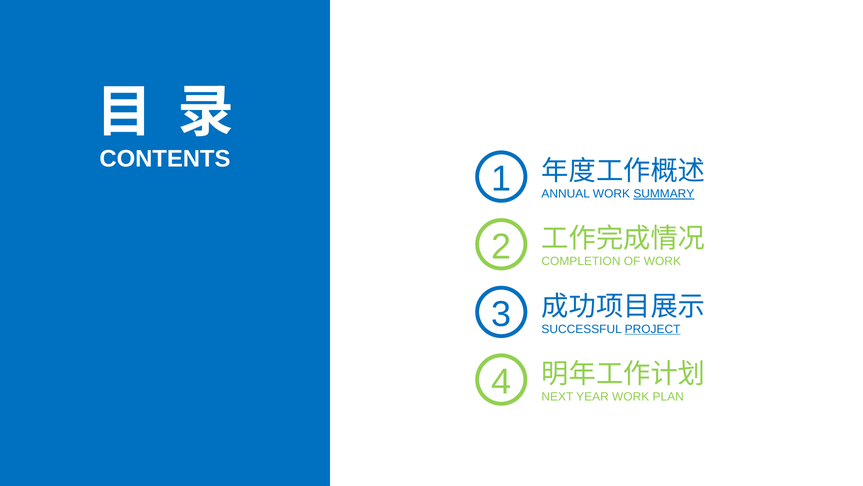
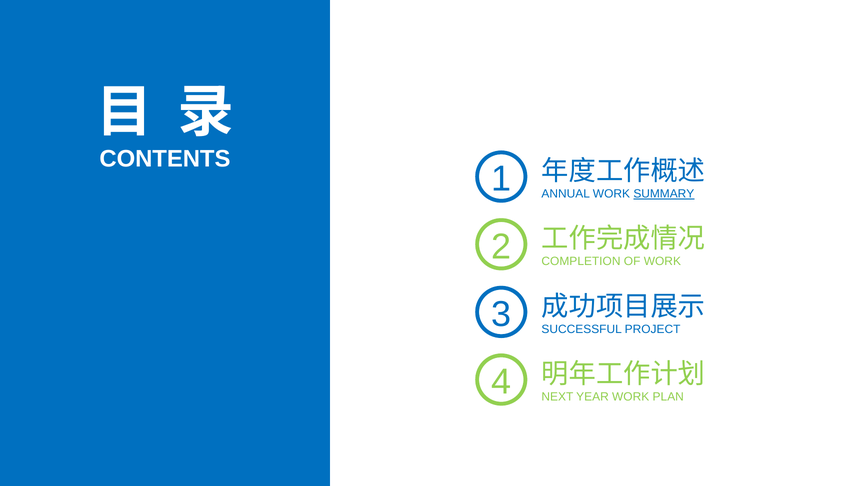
PROJECT underline: present -> none
